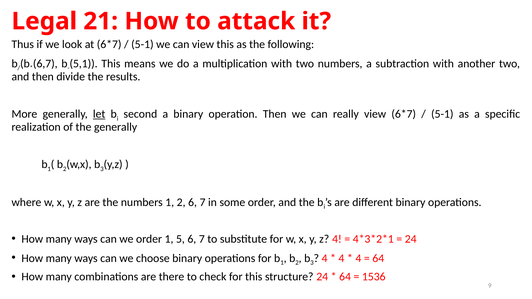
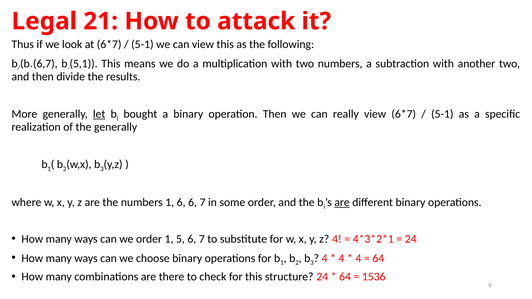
second: second -> bought
1 2: 2 -> 6
are at (342, 202) underline: none -> present
